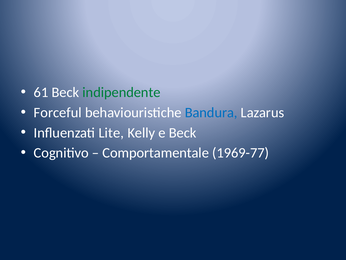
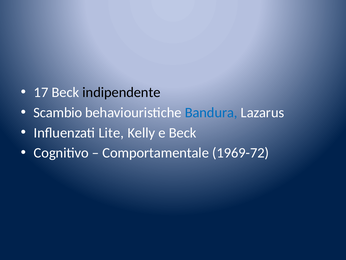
61: 61 -> 17
indipendente colour: green -> black
Forceful: Forceful -> Scambio
1969-77: 1969-77 -> 1969-72
